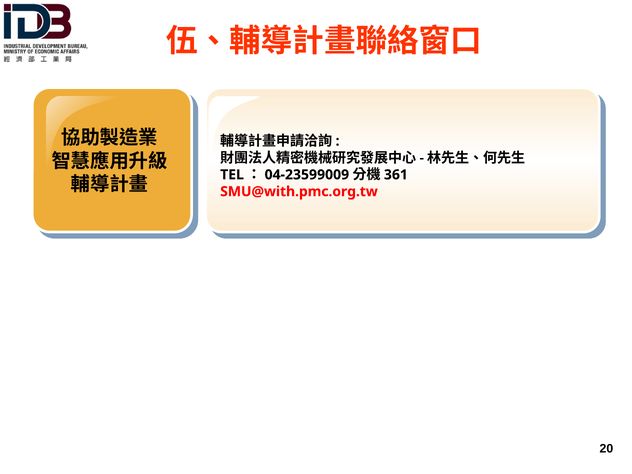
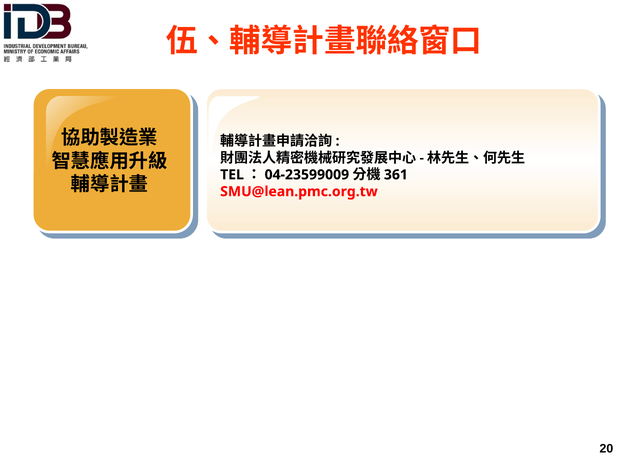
SMU@with.pmc.org.tw: SMU@with.pmc.org.tw -> SMU@lean.pmc.org.tw
